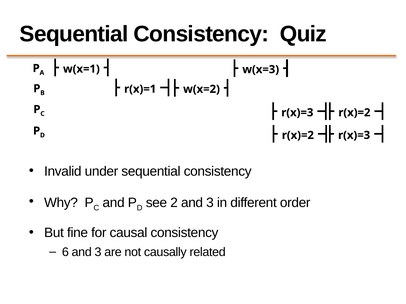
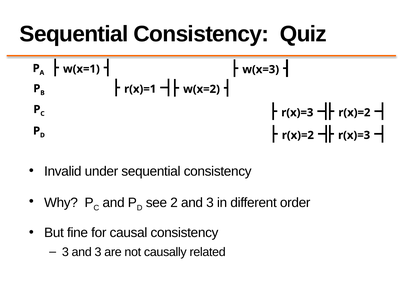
6 at (65, 252): 6 -> 3
